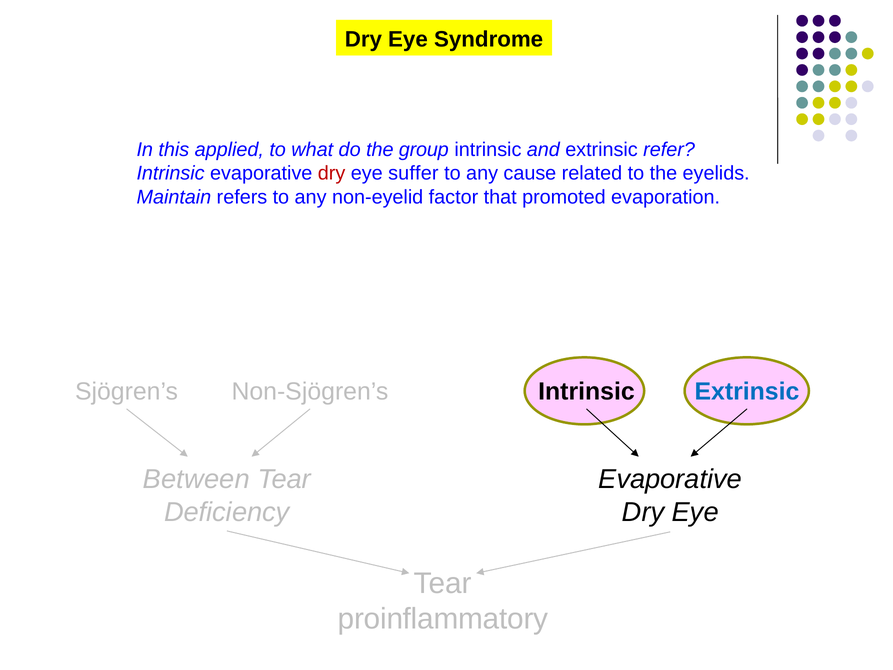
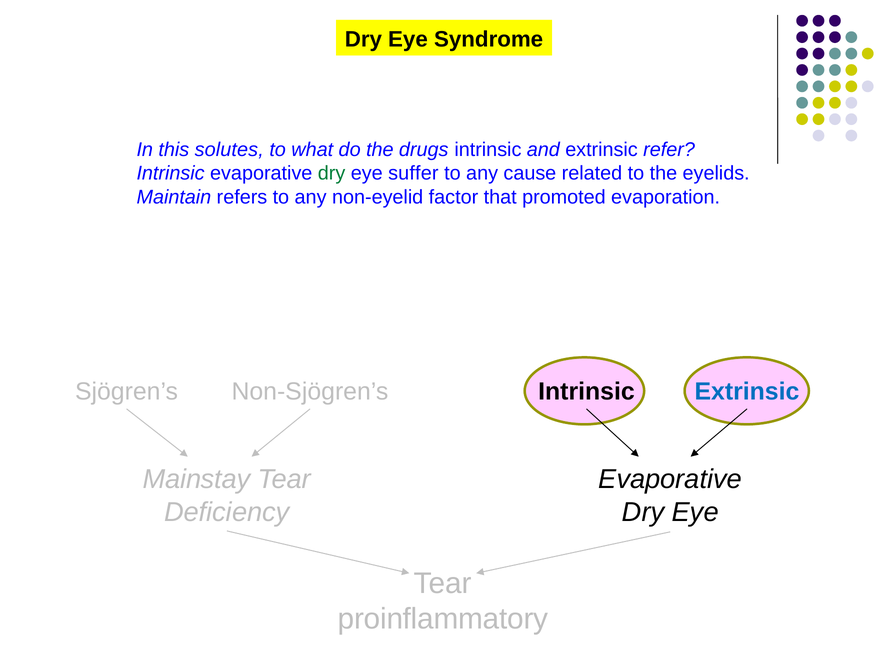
applied: applied -> solutes
group: group -> drugs
dry at (332, 173) colour: red -> green
Between: Between -> Mainstay
